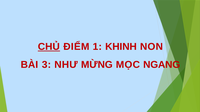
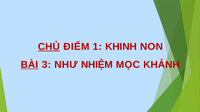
BÀI underline: none -> present
MỪNG: MỪNG -> NHIỆM
NGANG: NGANG -> KHẢNH
